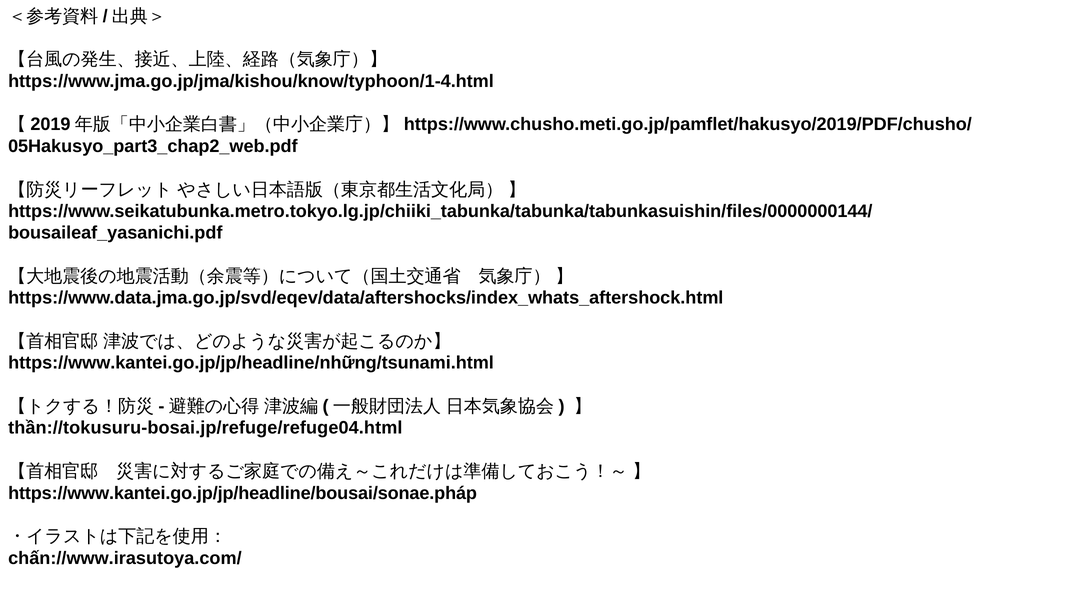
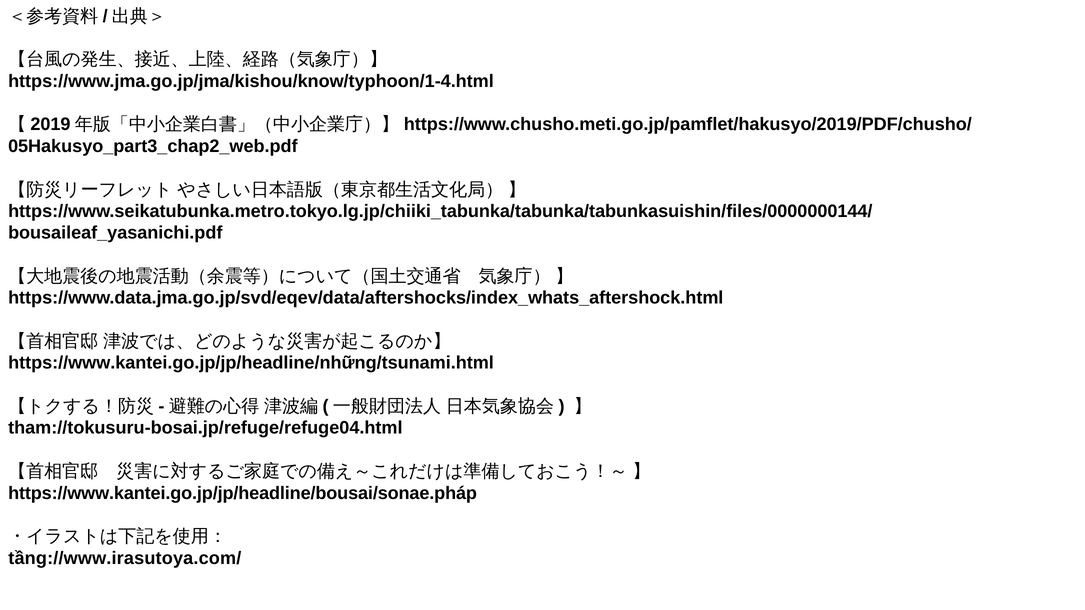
thần://tokusuru-bosai.jp/refuge/refuge04.html: thần://tokusuru-bosai.jp/refuge/refuge04.html -> tham://tokusuru-bosai.jp/refuge/refuge04.html
chấn://www.irasutoya.com/: chấn://www.irasutoya.com/ -> tầng://www.irasutoya.com/
